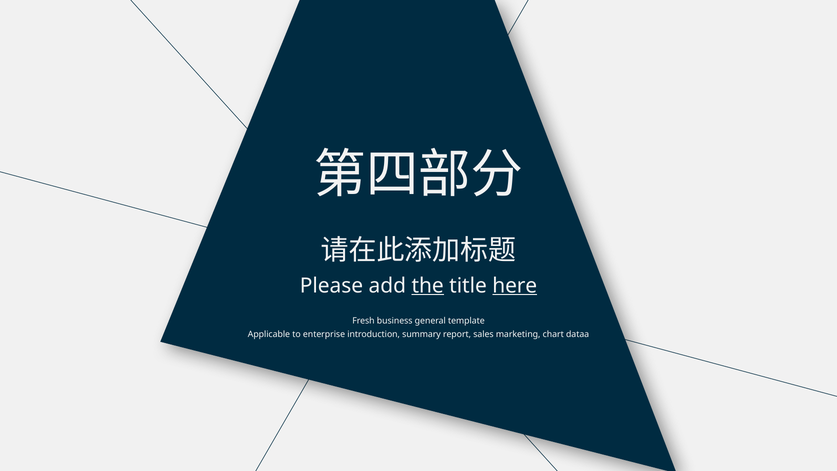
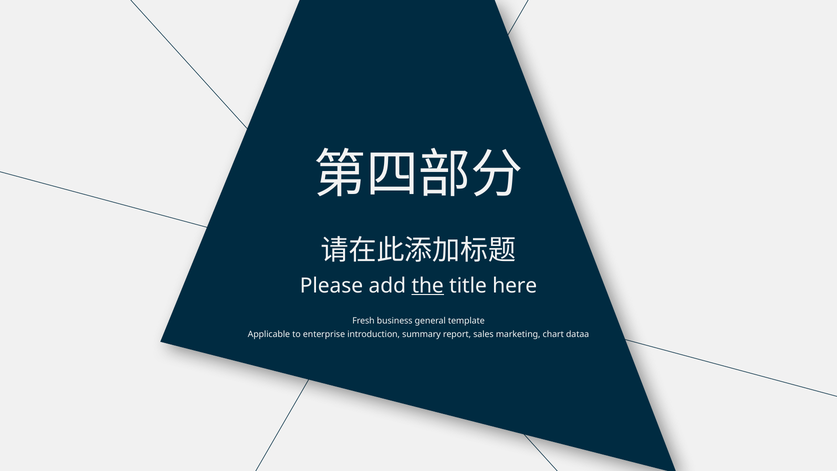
here underline: present -> none
